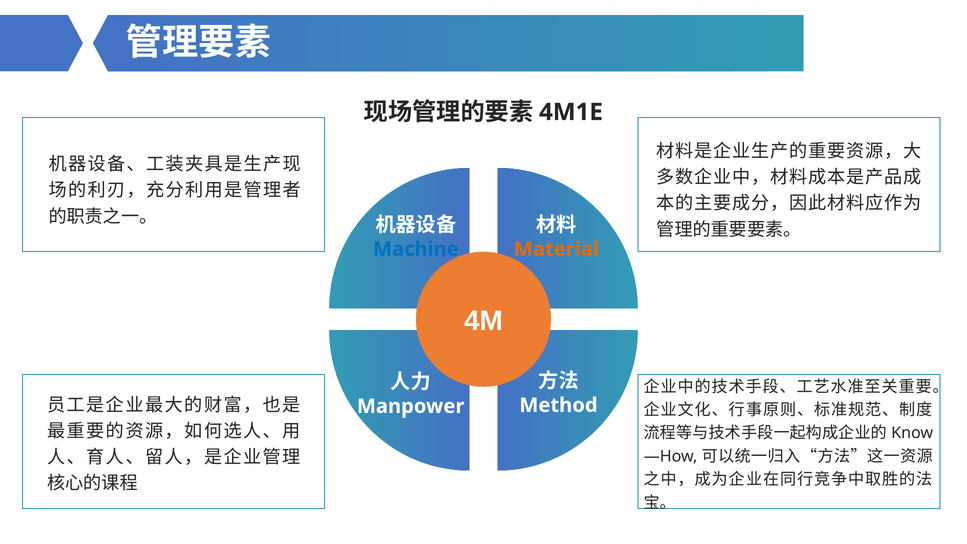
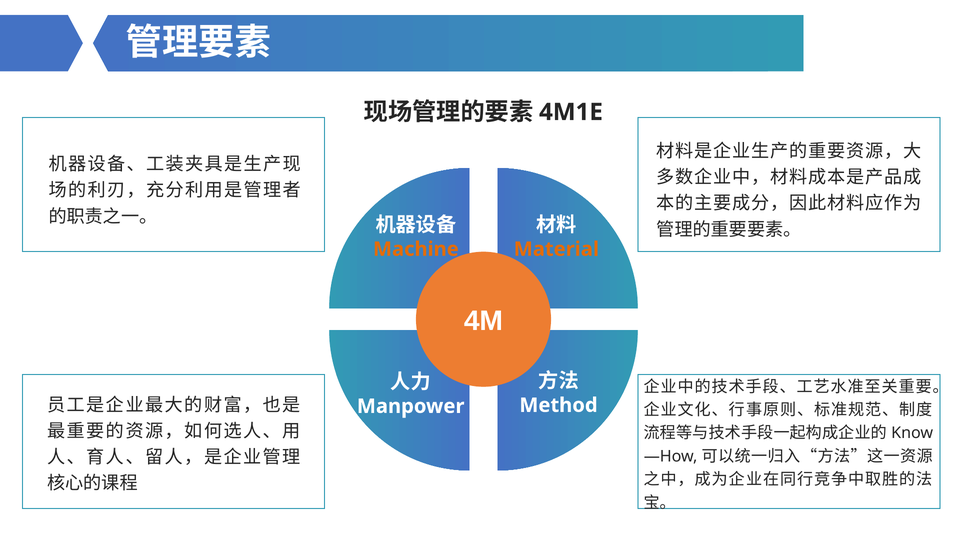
Machine colour: blue -> orange
